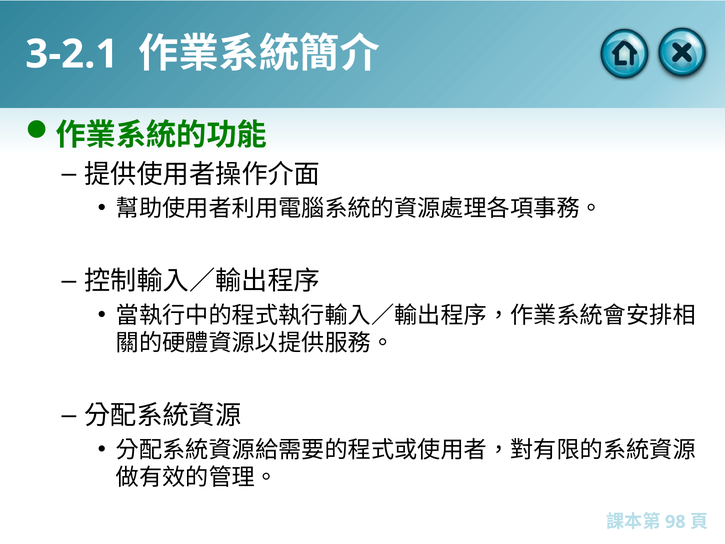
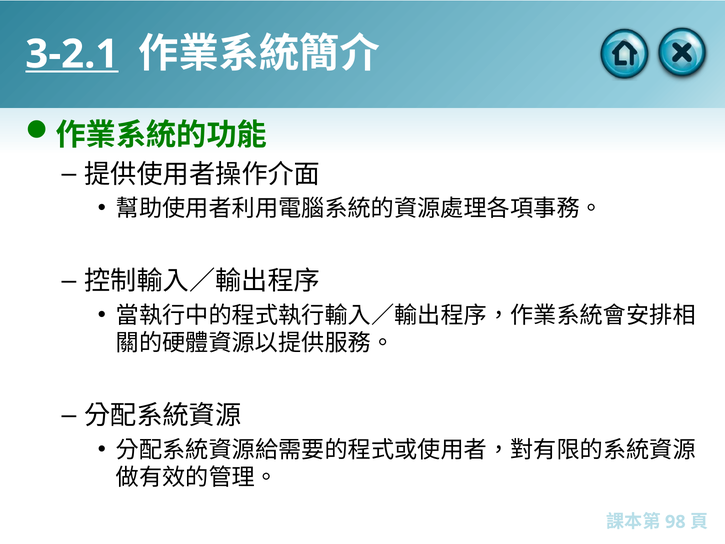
3-2.1 underline: none -> present
